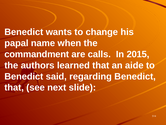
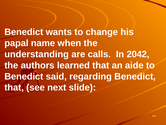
commandment: commandment -> understanding
2015: 2015 -> 2042
